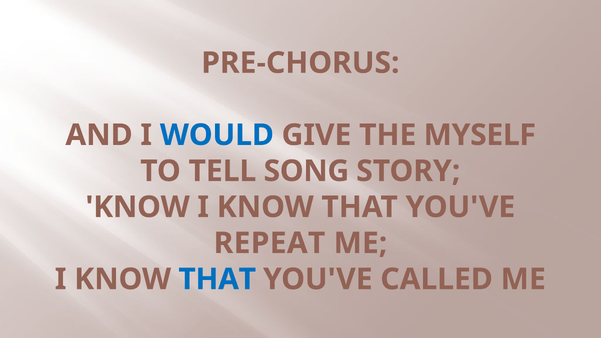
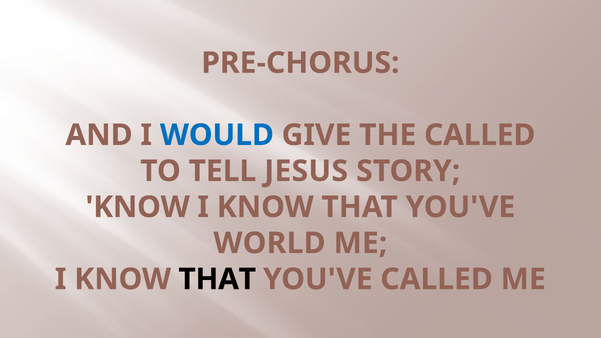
THE MYSELF: MYSELF -> CALLED
SONG: SONG -> JESUS
REPEAT: REPEAT -> WORLD
THAT at (217, 279) colour: blue -> black
